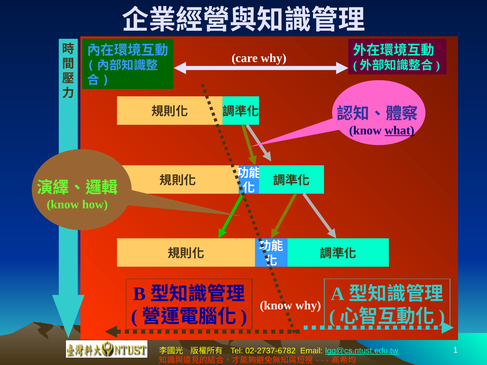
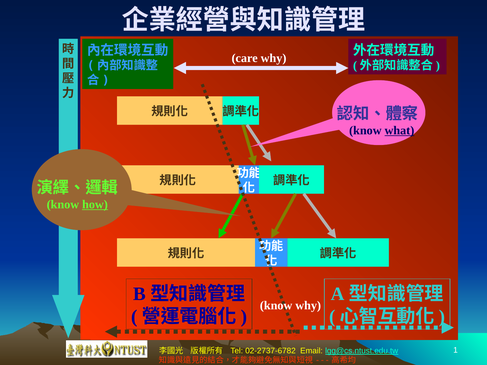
how underline: none -> present
